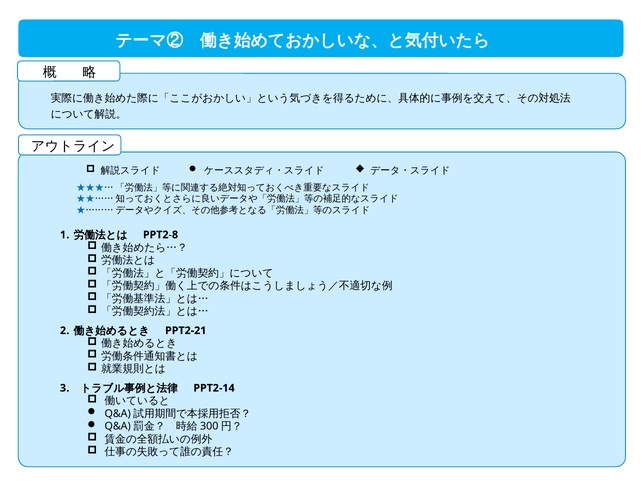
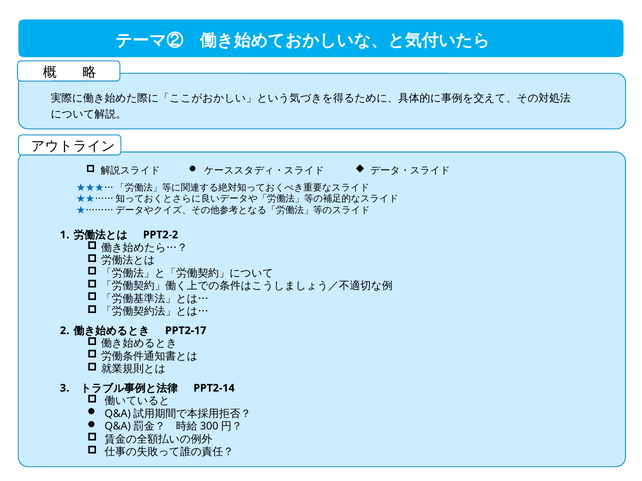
PPT2-8: PPT2-8 -> PPT2-2
PPT2-21: PPT2-21 -> PPT2-17
